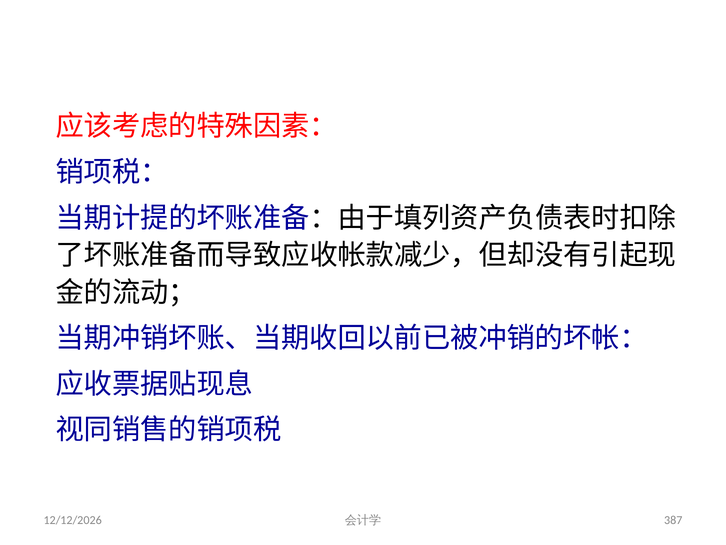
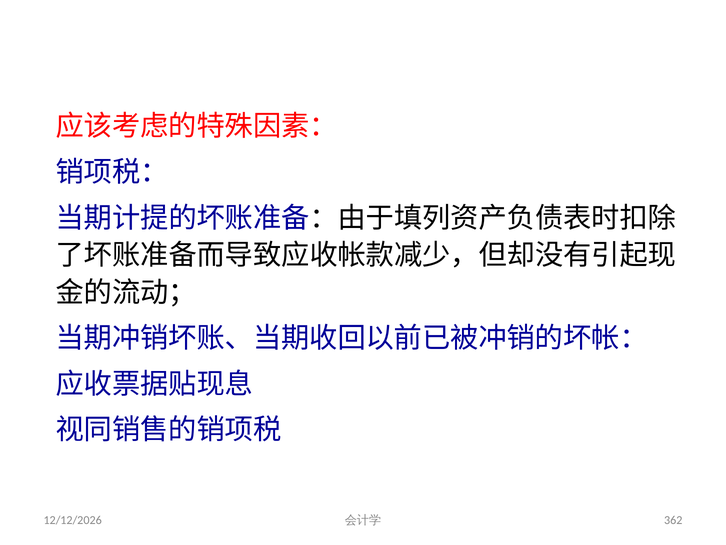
387: 387 -> 362
